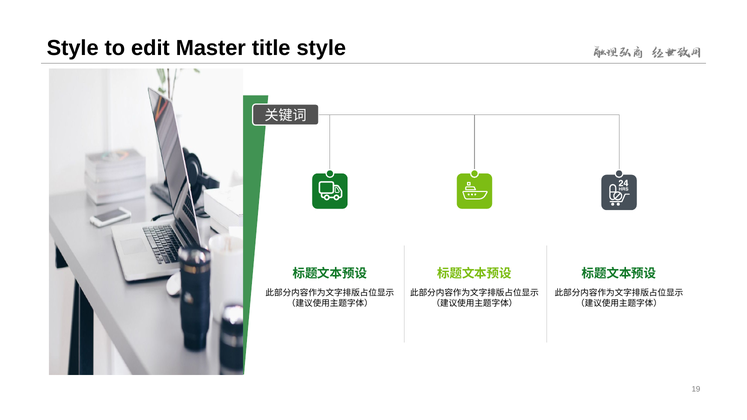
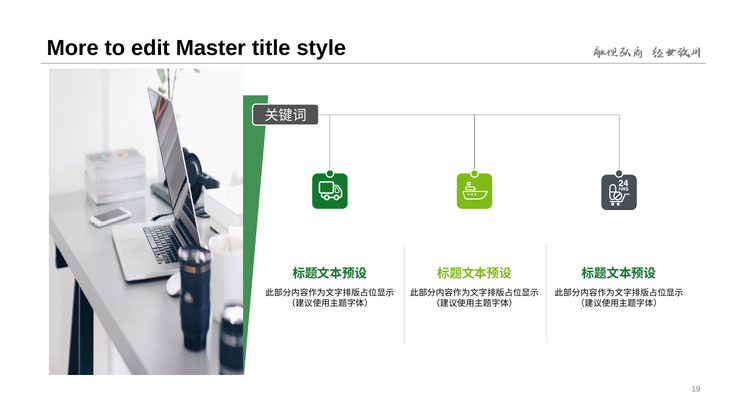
Style at (73, 48): Style -> More
